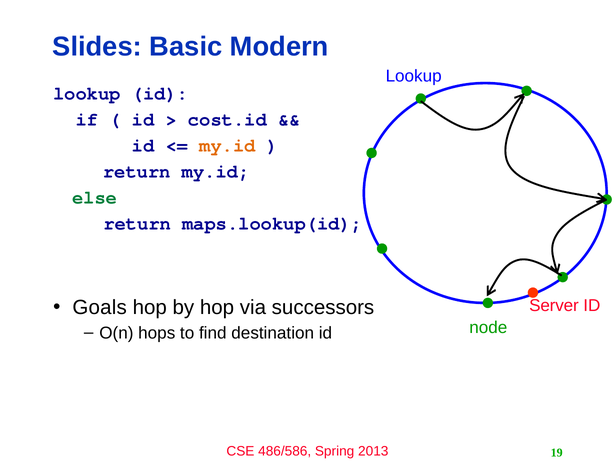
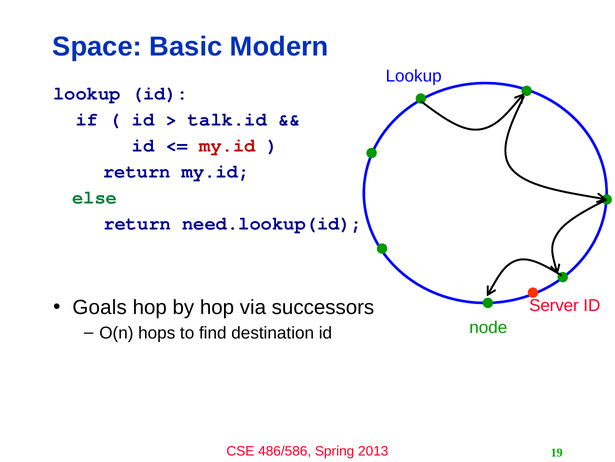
Slides: Slides -> Space
cost.id: cost.id -> talk.id
my.id at (227, 145) colour: orange -> red
maps.lookup(id: maps.lookup(id -> need.lookup(id
